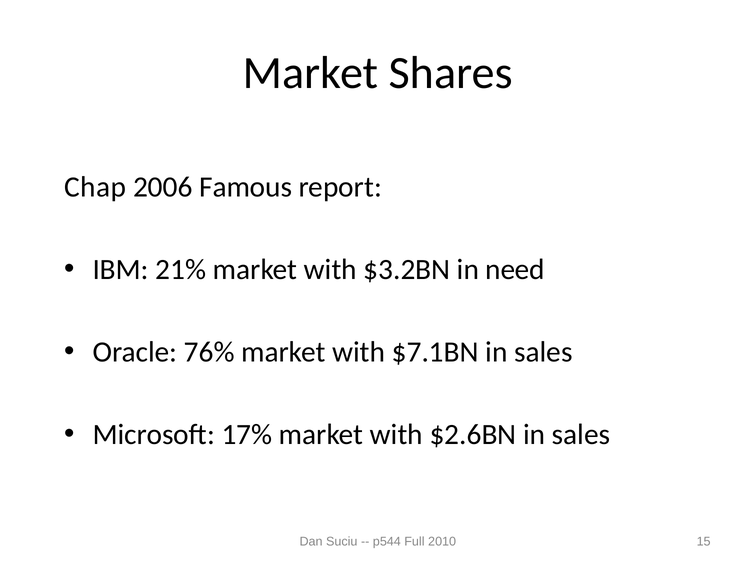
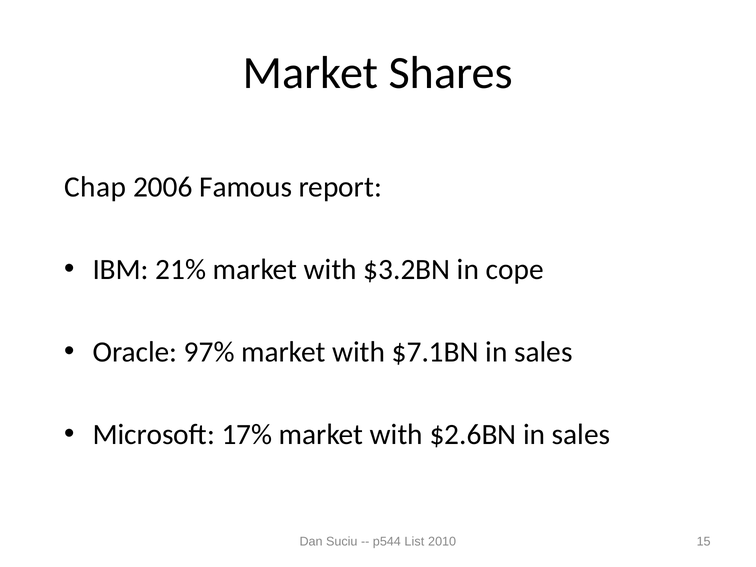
need: need -> cope
76%: 76% -> 97%
Full: Full -> List
